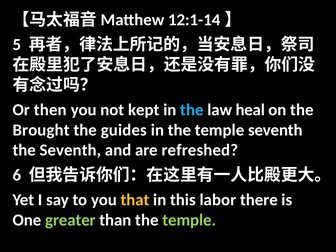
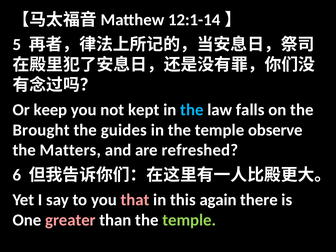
then: then -> keep
heal: heal -> falls
temple seventh: seventh -> observe
the Seventh: Seventh -> Matters
that colour: yellow -> pink
labor: labor -> again
greater colour: light green -> pink
